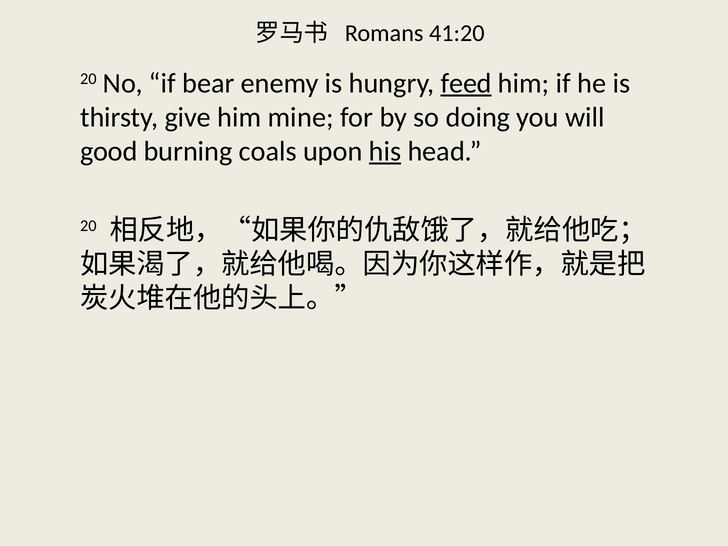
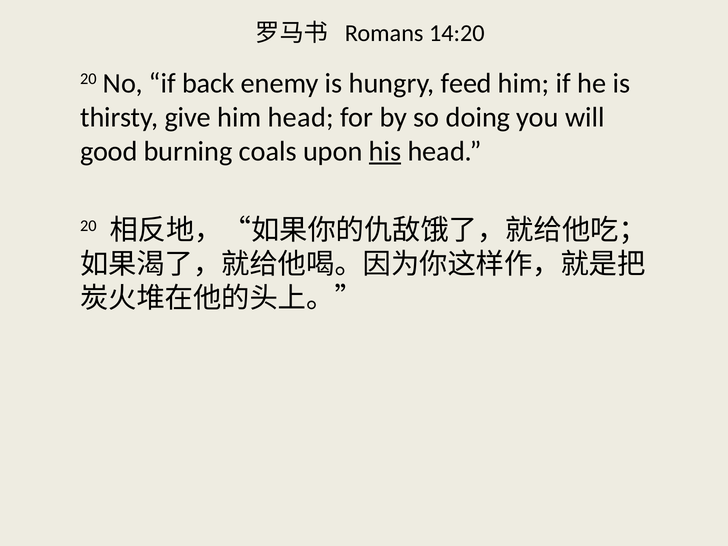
41:20: 41:20 -> 14:20
bear: bear -> back
feed underline: present -> none
him mine: mine -> head
